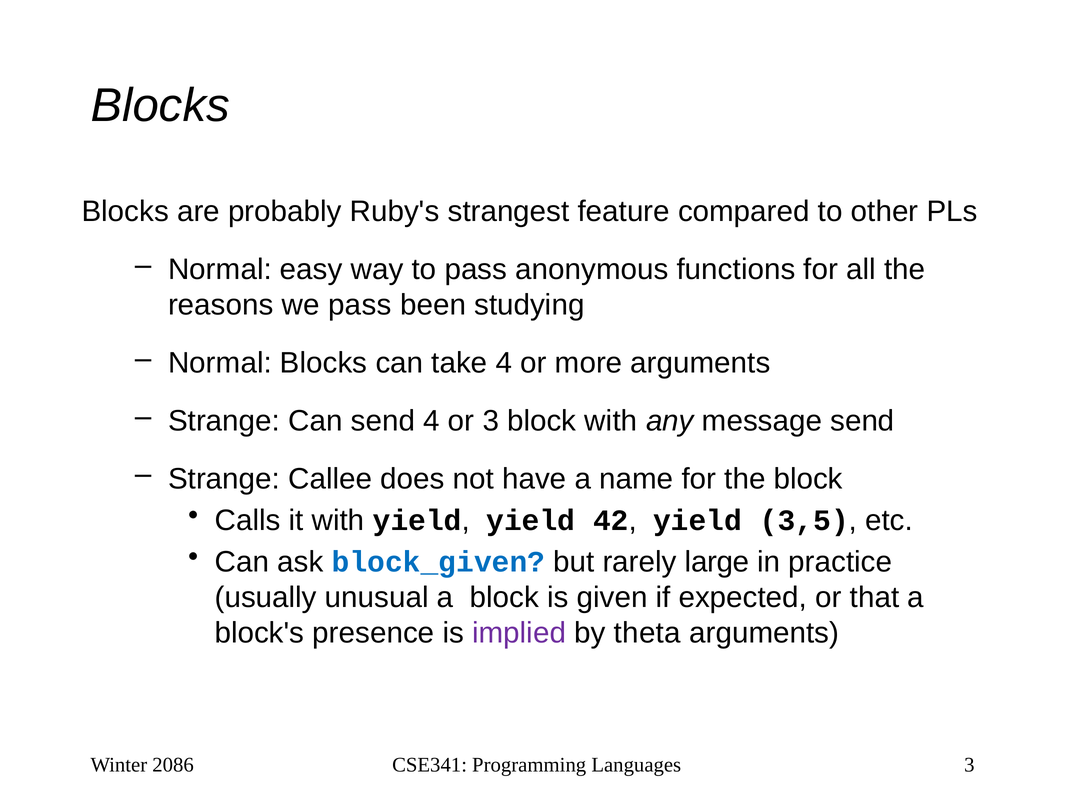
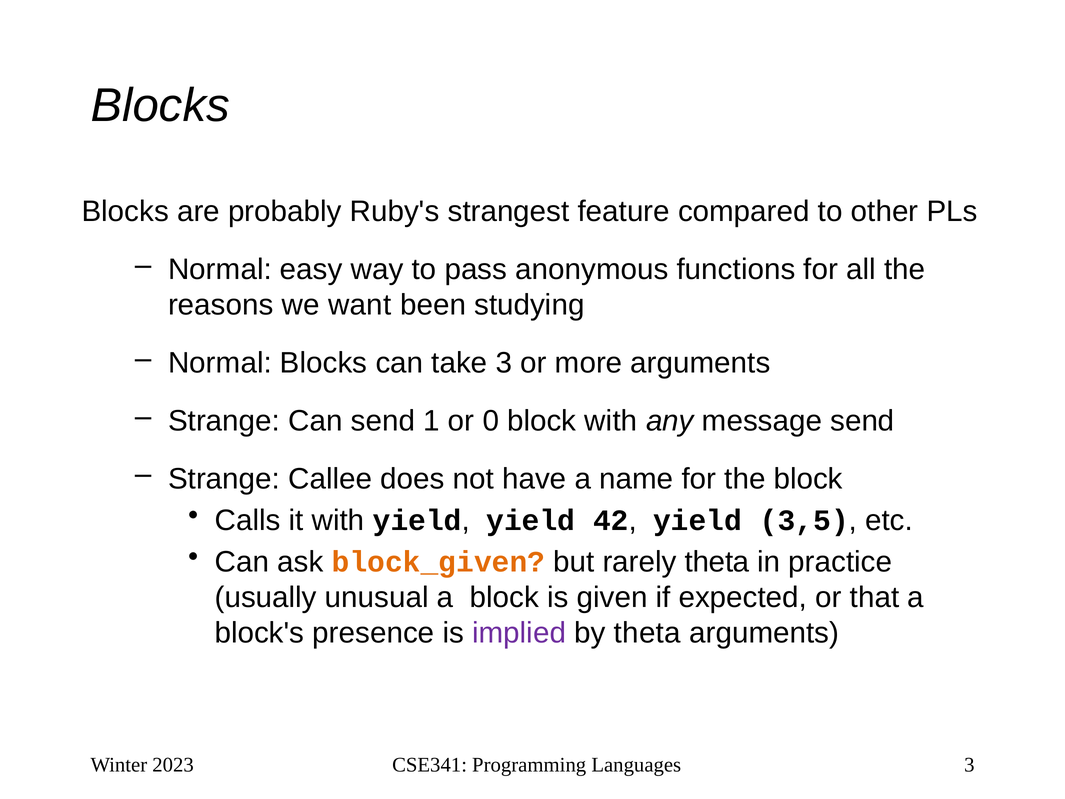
we pass: pass -> want
take 4: 4 -> 3
send 4: 4 -> 1
or 3: 3 -> 0
block_given colour: blue -> orange
rarely large: large -> theta
2086: 2086 -> 2023
